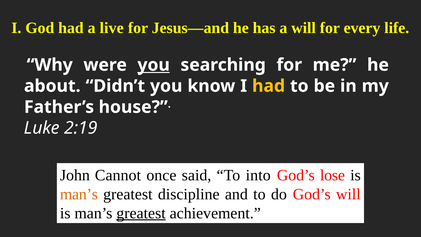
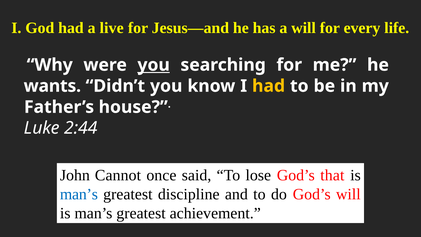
about: about -> wants
2:19: 2:19 -> 2:44
into: into -> lose
lose: lose -> that
man’s at (79, 194) colour: orange -> blue
greatest at (141, 213) underline: present -> none
